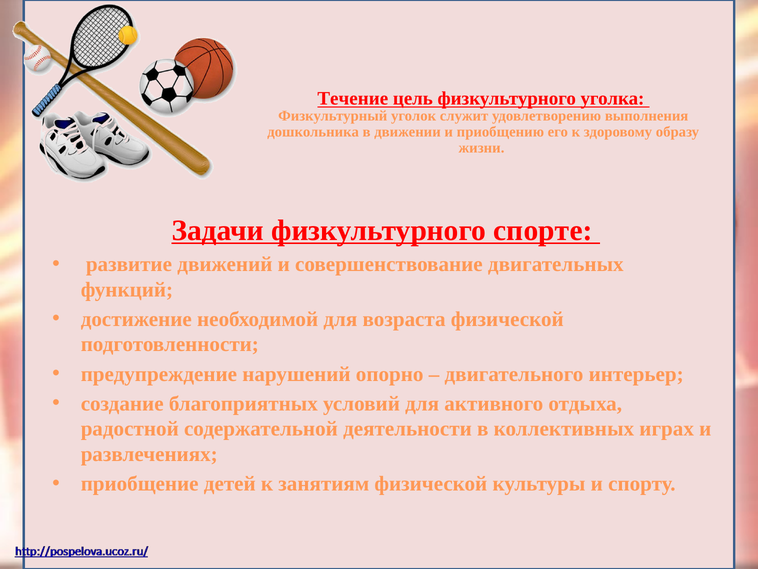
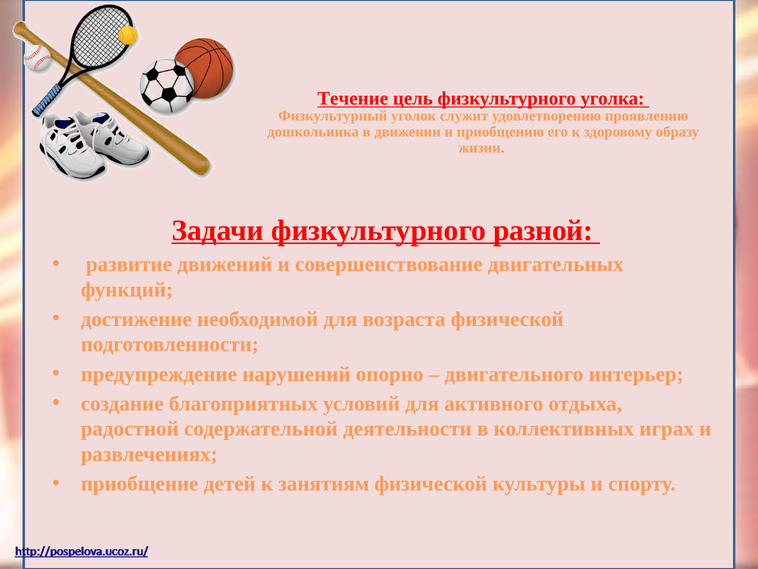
выполнения: выполнения -> проявлению
спорте: спорте -> разной
